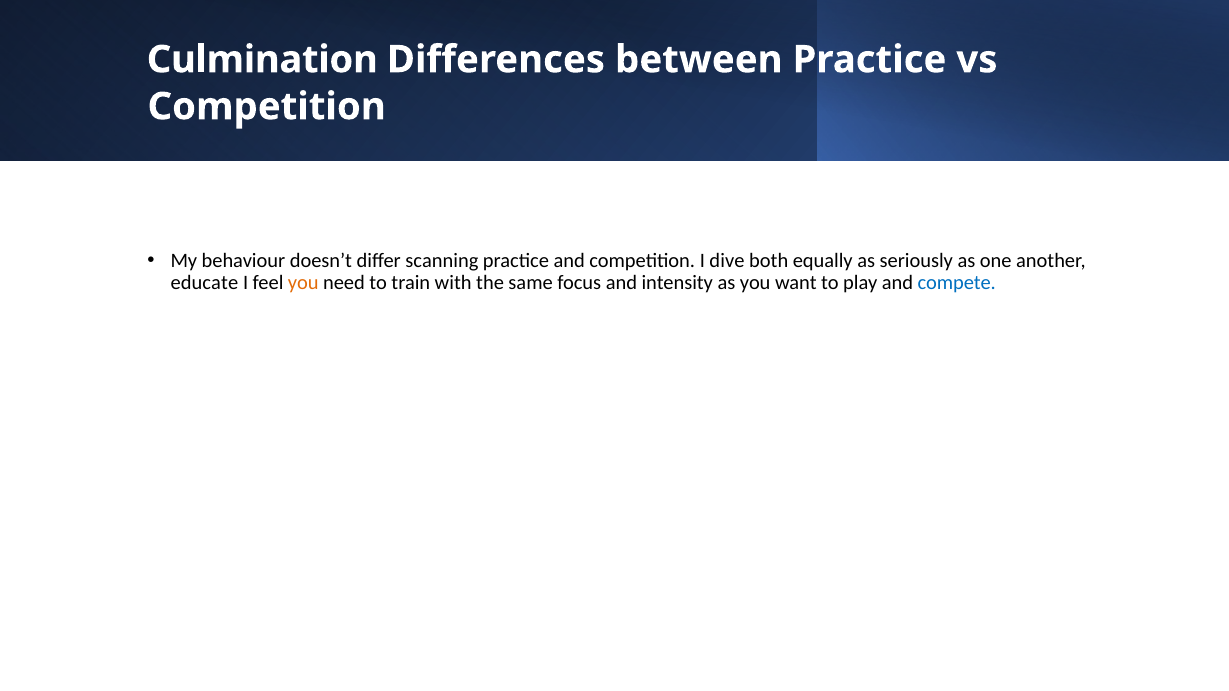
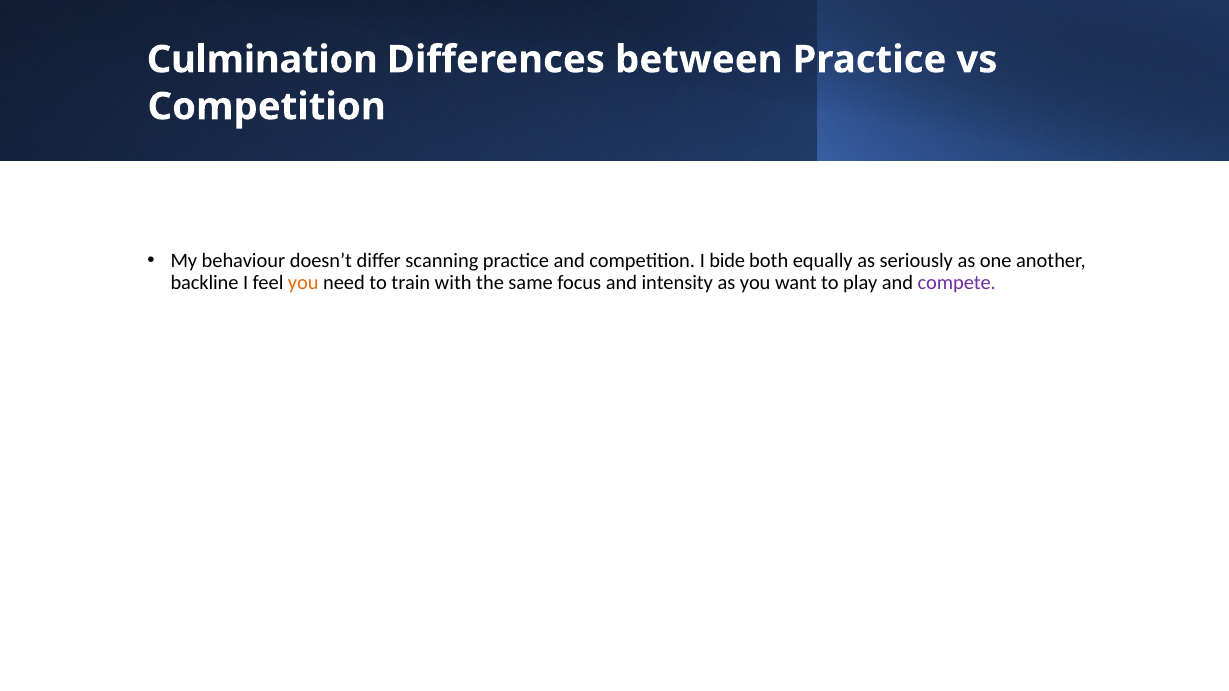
dive: dive -> bide
educate: educate -> backline
compete colour: blue -> purple
